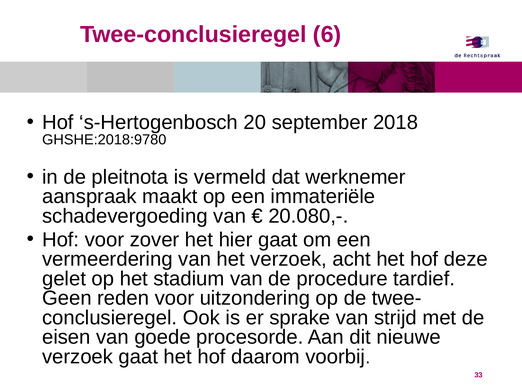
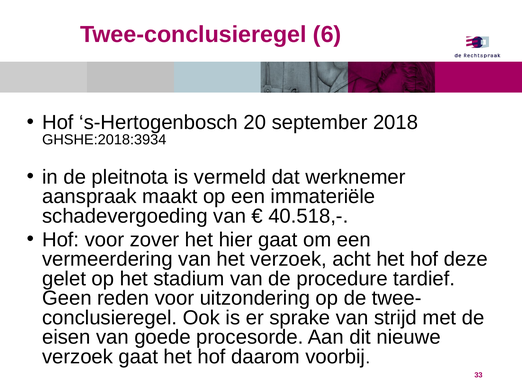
GHSHE:2018:9780: GHSHE:2018:9780 -> GHSHE:2018:3934
20.080,-: 20.080,- -> 40.518,-
